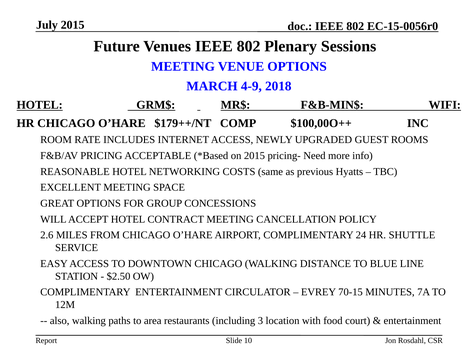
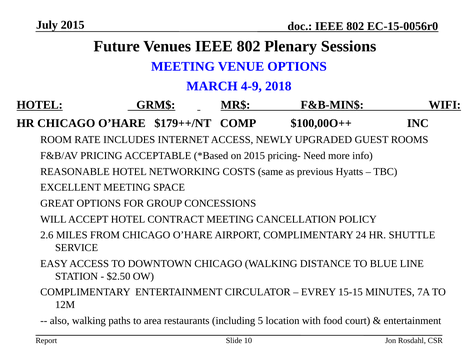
70-15: 70-15 -> 15-15
3: 3 -> 5
